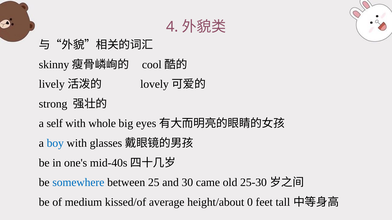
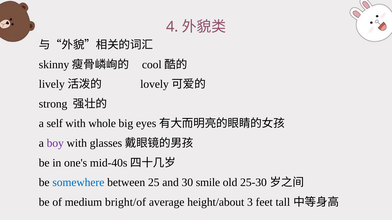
boy colour: blue -> purple
came: came -> smile
kissed/of: kissed/of -> bright/of
0: 0 -> 3
